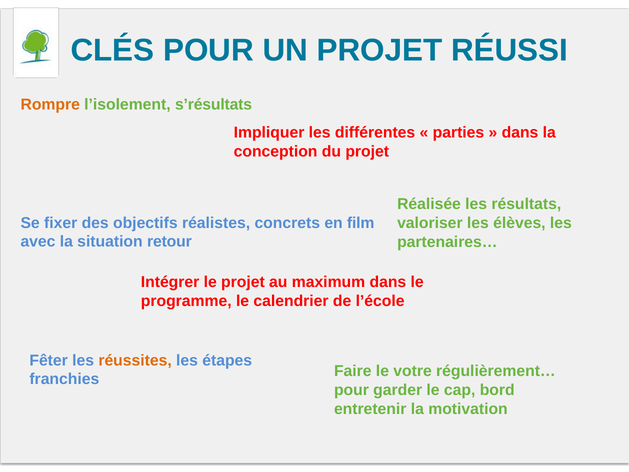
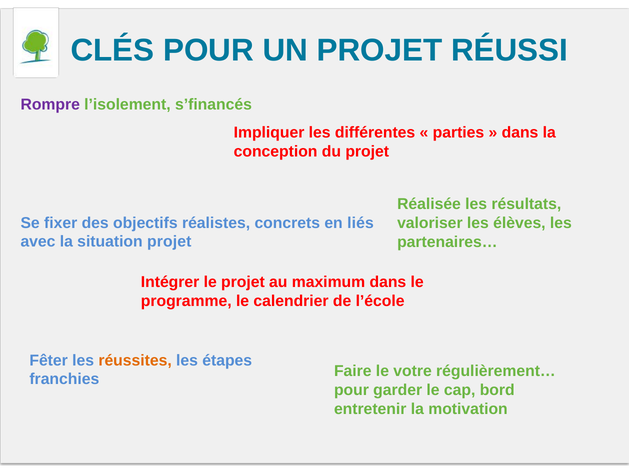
Rompre colour: orange -> purple
s’résultats: s’résultats -> s’financés
film: film -> liés
situation retour: retour -> projet
